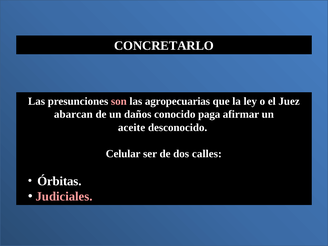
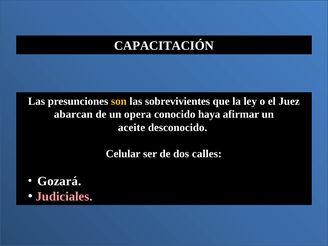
CONCRETARLO: CONCRETARLO -> CAPACITACIÓN
son colour: pink -> yellow
agropecuarias: agropecuarias -> sobrevivientes
daños: daños -> opera
paga: paga -> haya
Órbitas: Órbitas -> Gozará
